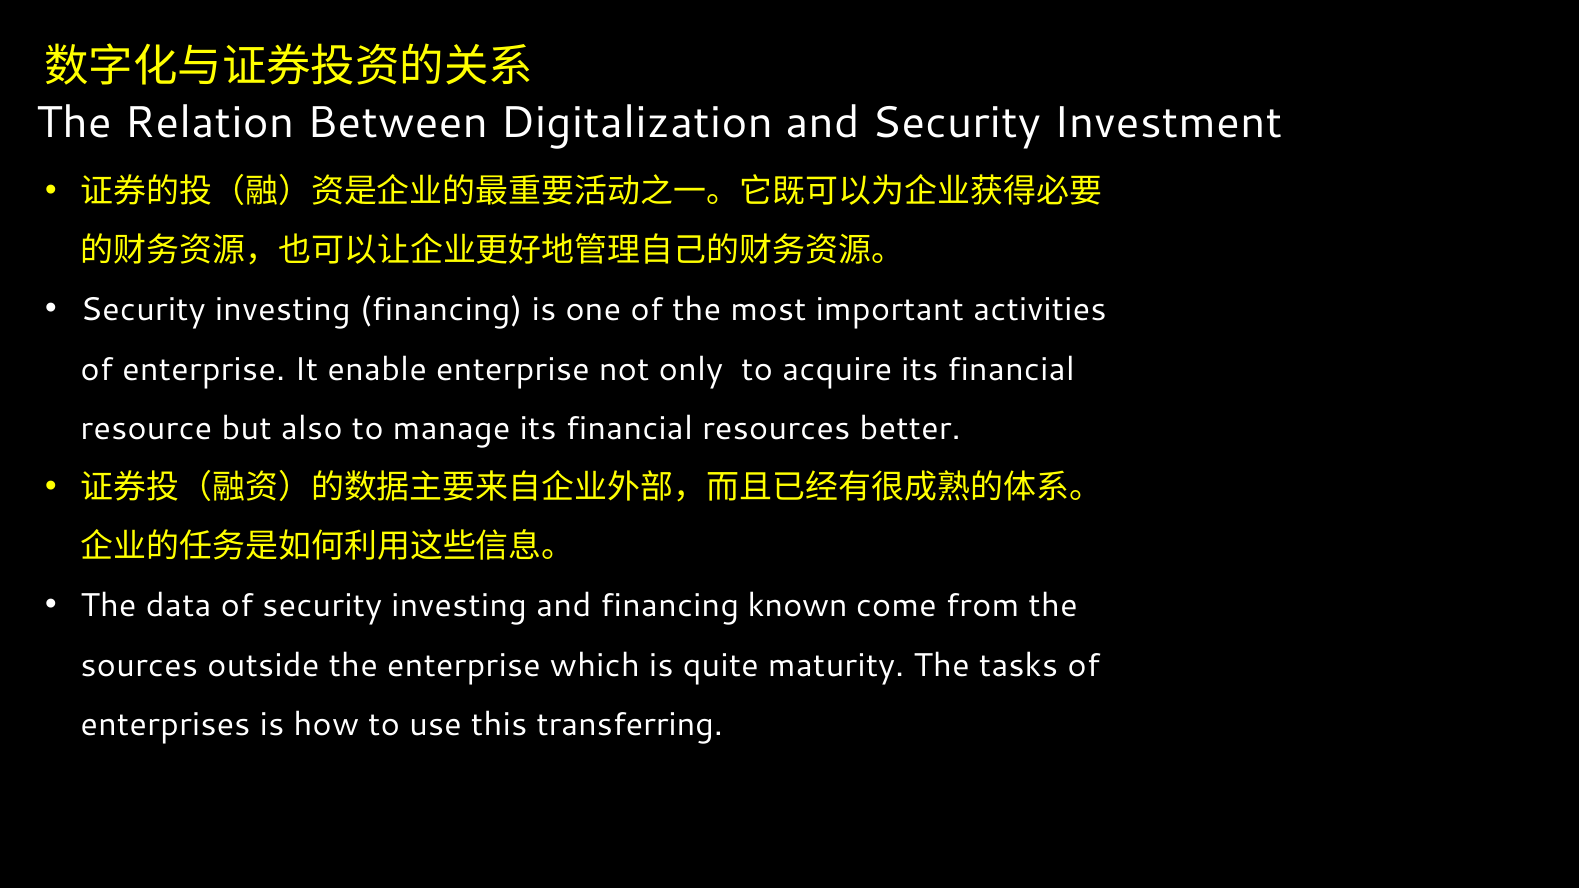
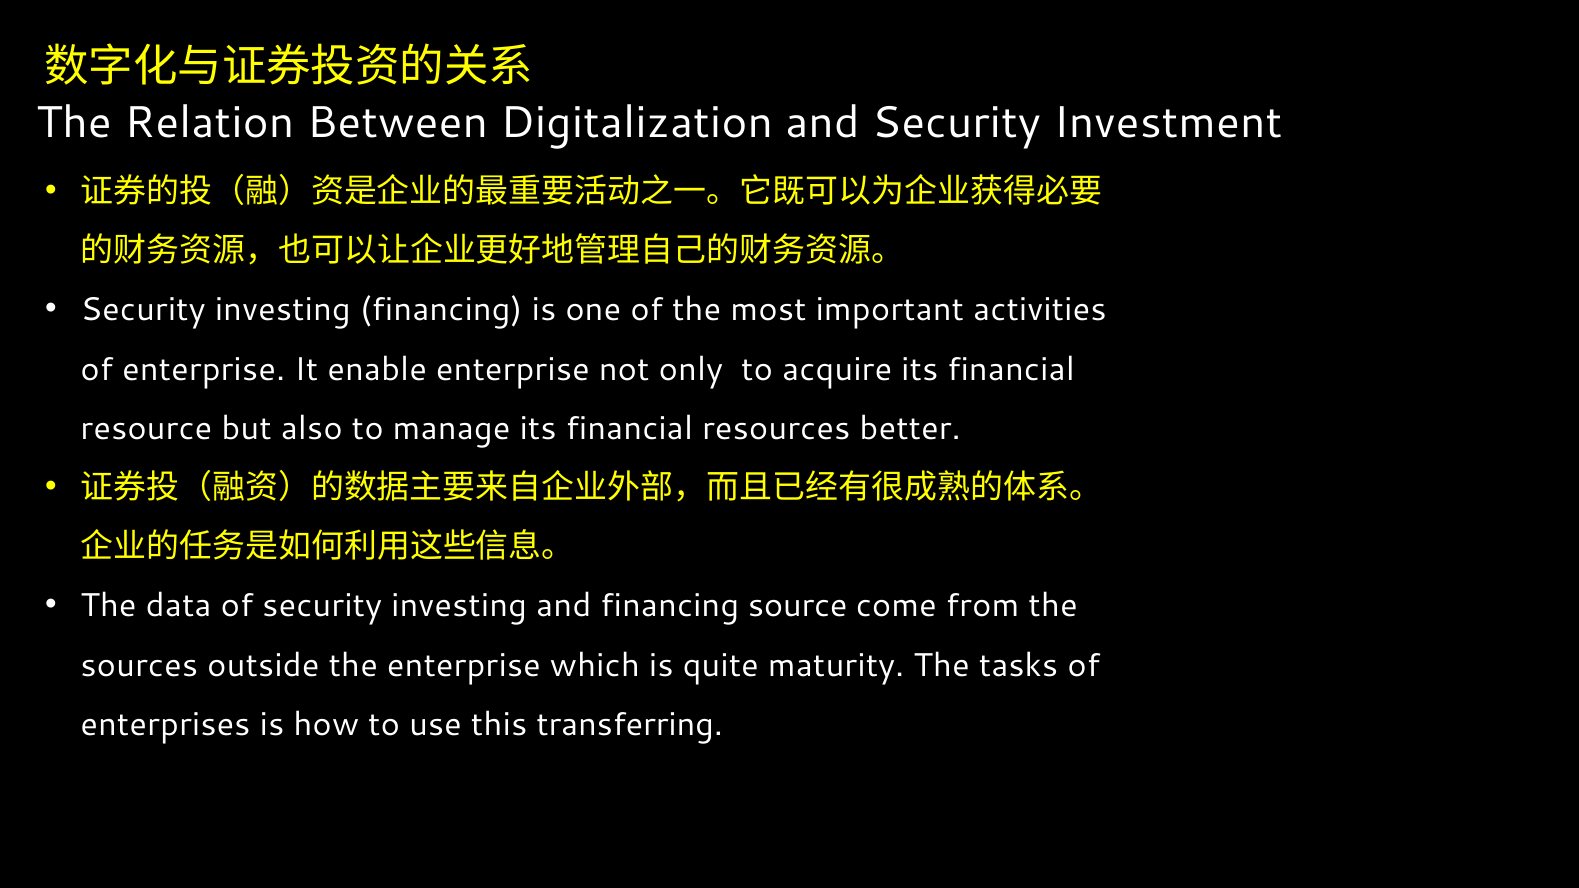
known: known -> source
